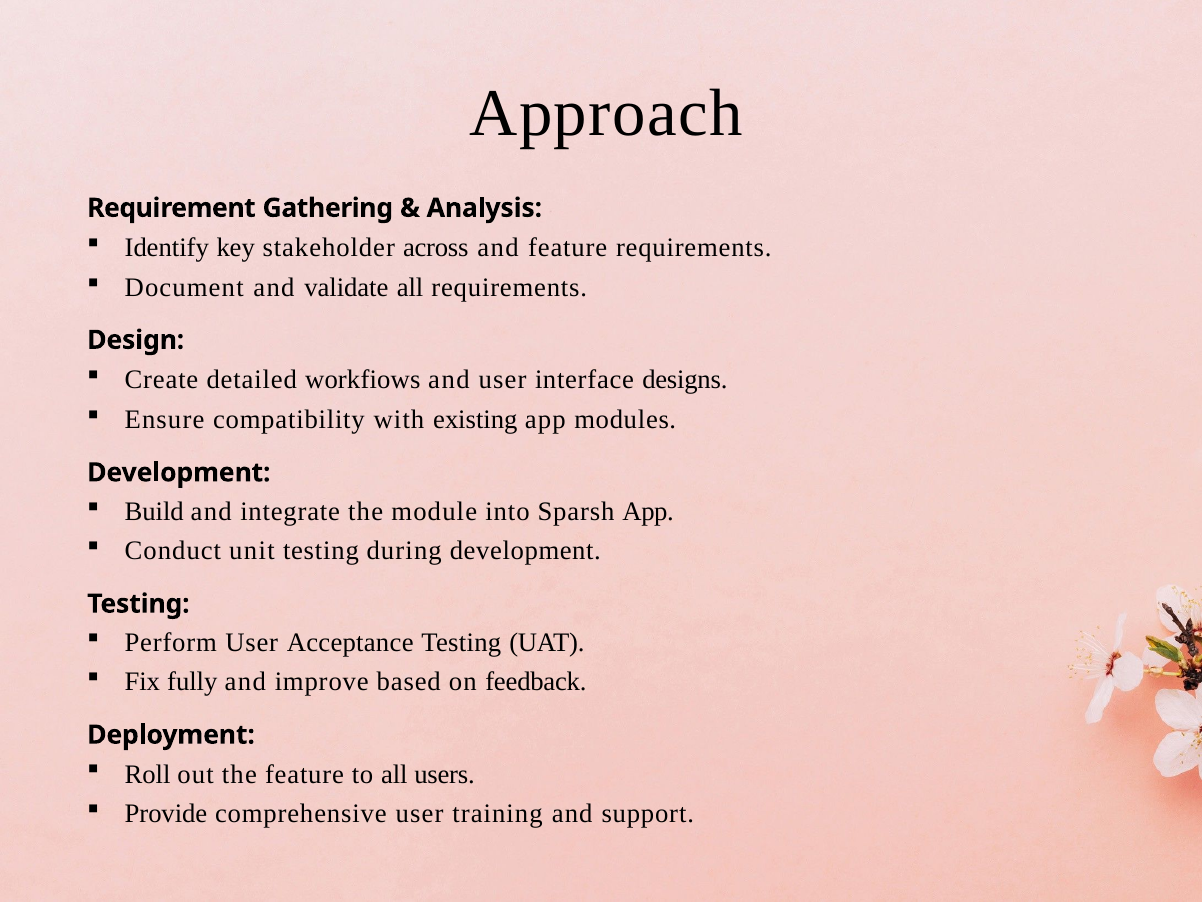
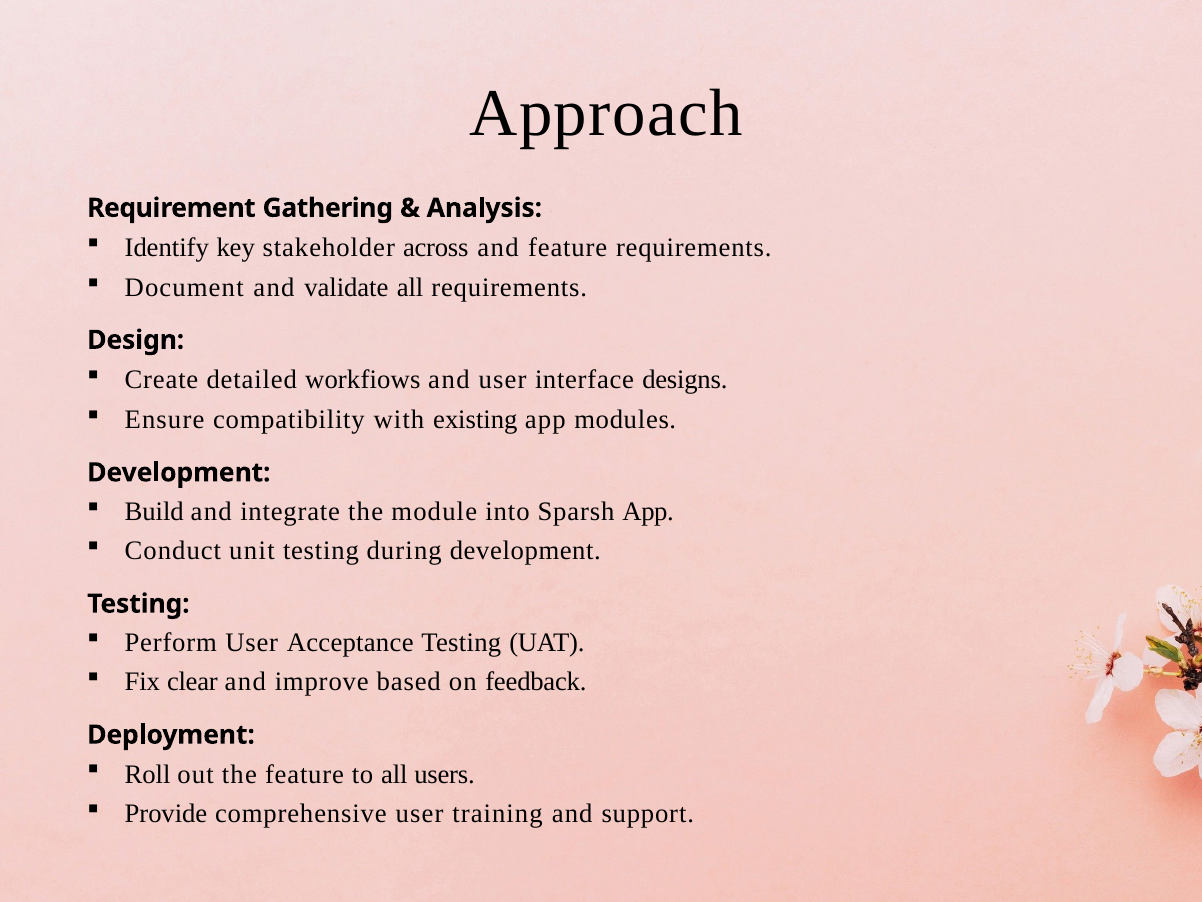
fully: fully -> clear
